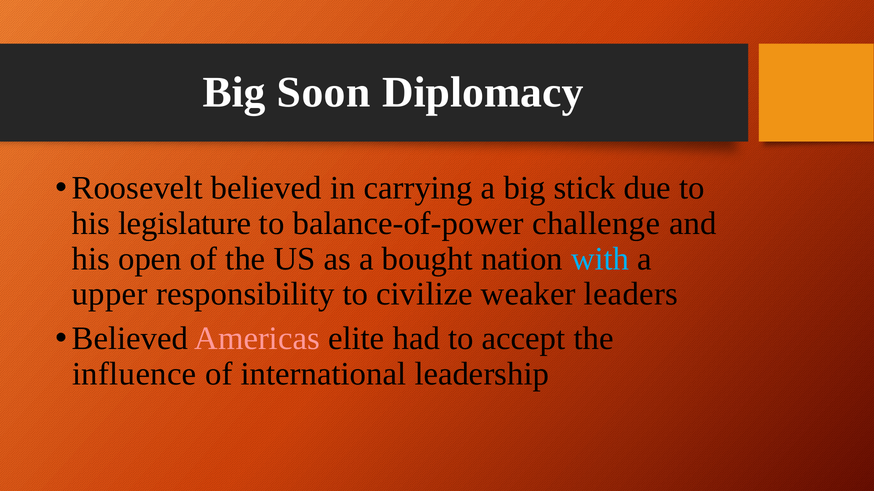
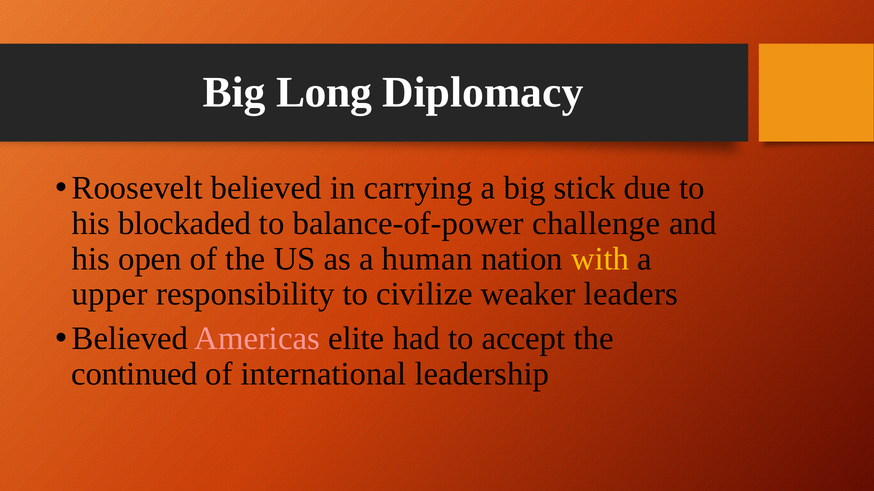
Soon: Soon -> Long
legislature: legislature -> blockaded
bought: bought -> human
with colour: light blue -> yellow
influence: influence -> continued
